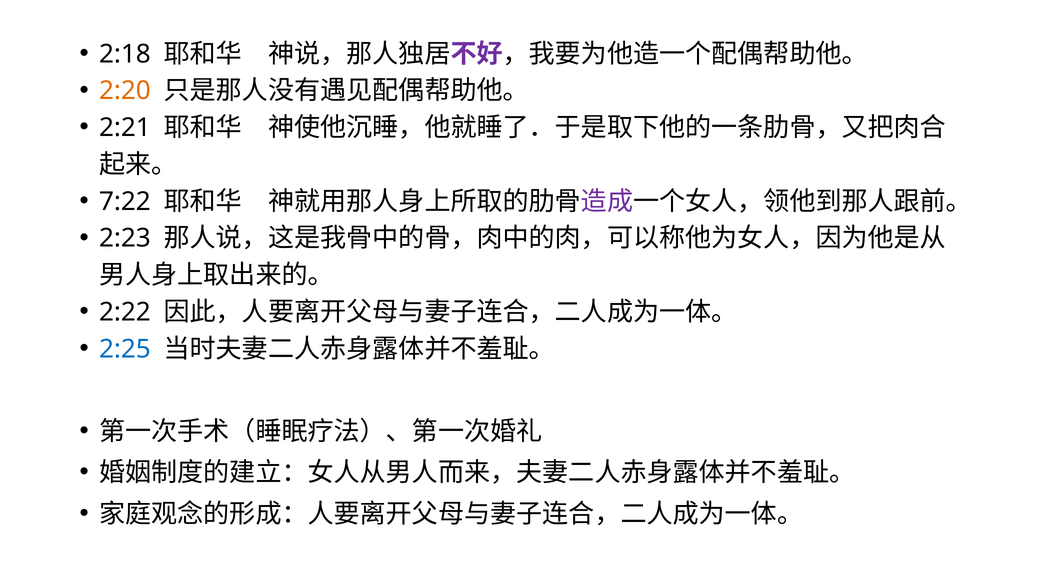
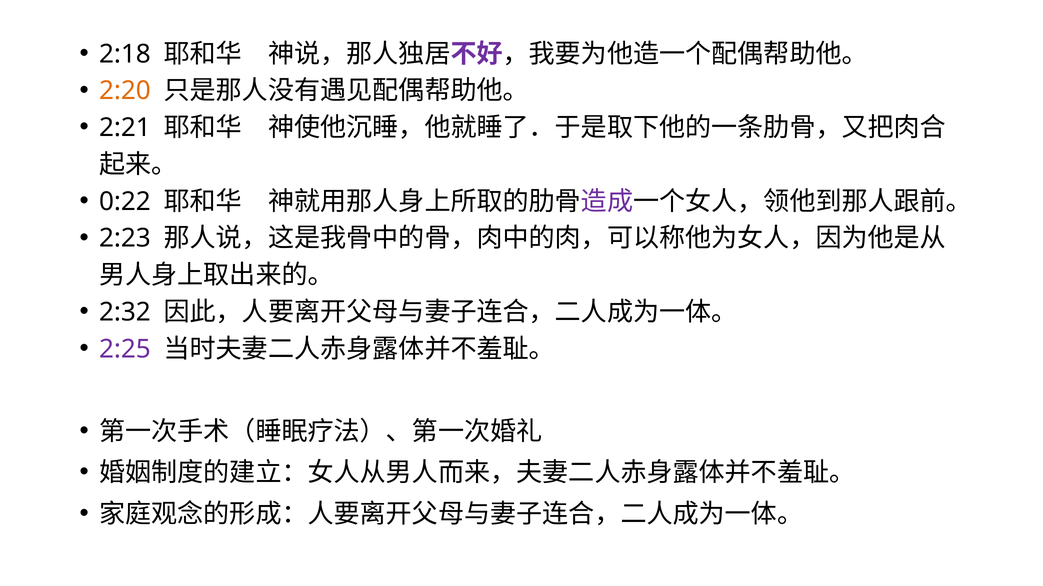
7:22: 7:22 -> 0:22
2:22: 2:22 -> 2:32
2:25 colour: blue -> purple
